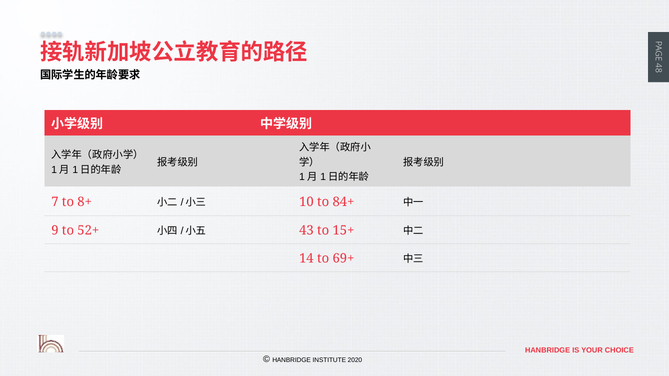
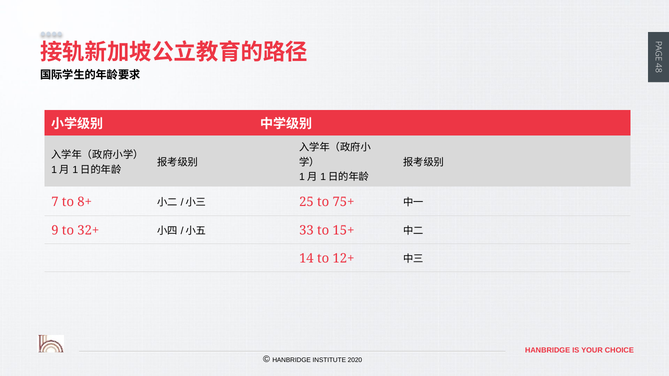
10: 10 -> 25
84+: 84+ -> 75+
52+: 52+ -> 32+
43: 43 -> 33
69+: 69+ -> 12+
